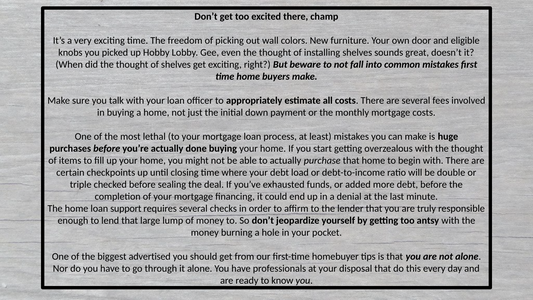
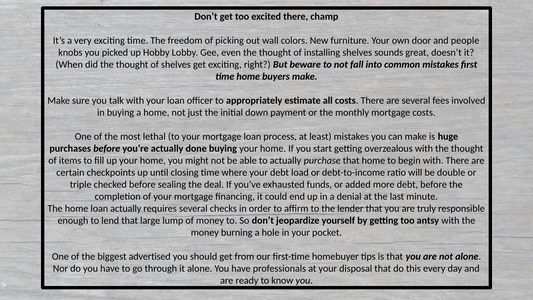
eligible: eligible -> people
loan support: support -> actually
